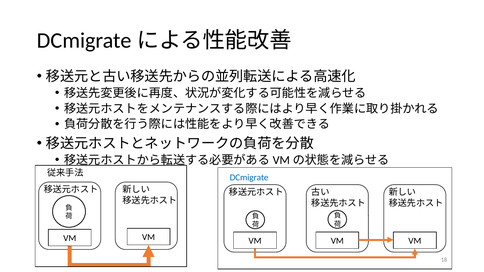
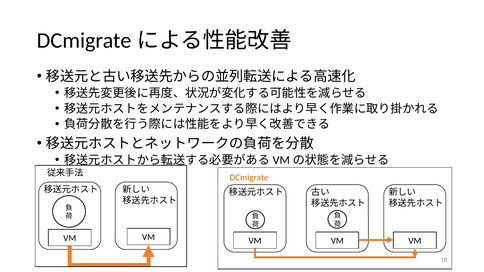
DCmigrate colour: blue -> orange
